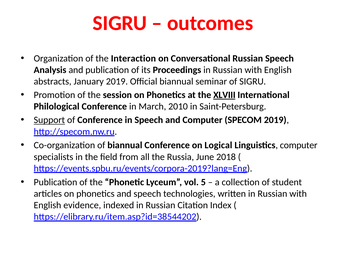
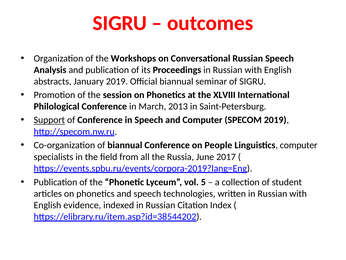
Interaction: Interaction -> Workshops
XLVIII underline: present -> none
2010: 2010 -> 2013
Logical: Logical -> People
2018: 2018 -> 2017
